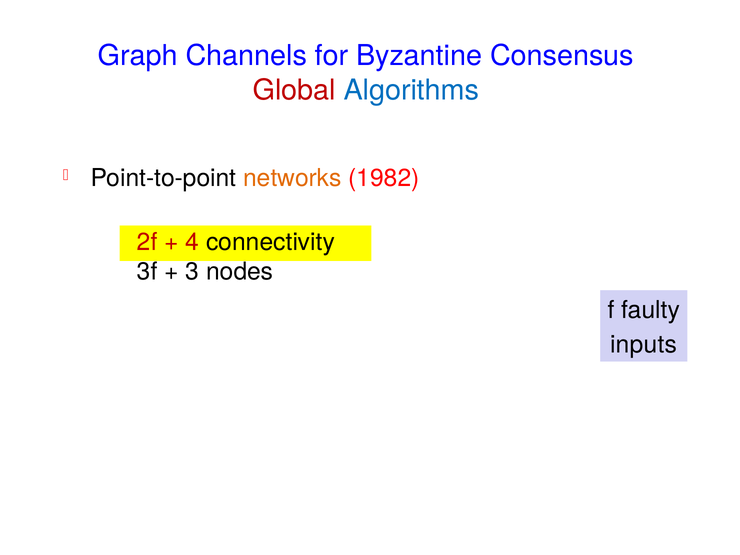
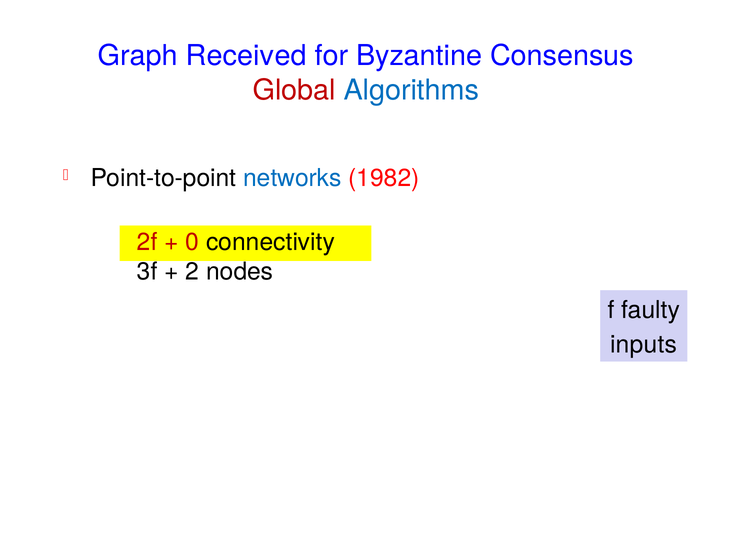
Channels: Channels -> Received
networks colour: orange -> blue
4: 4 -> 0
3: 3 -> 2
